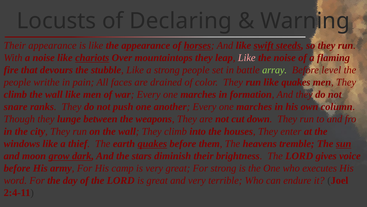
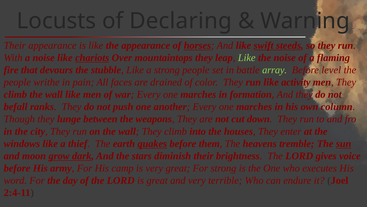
Like at (247, 58) colour: pink -> light green
like quakes: quakes -> activity
snare: snare -> befall
